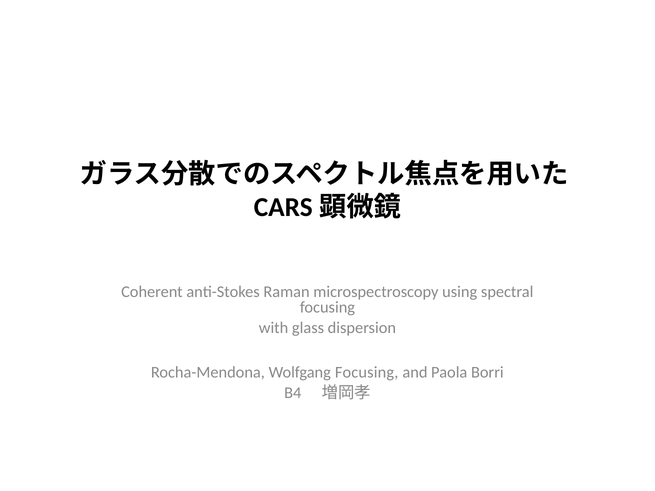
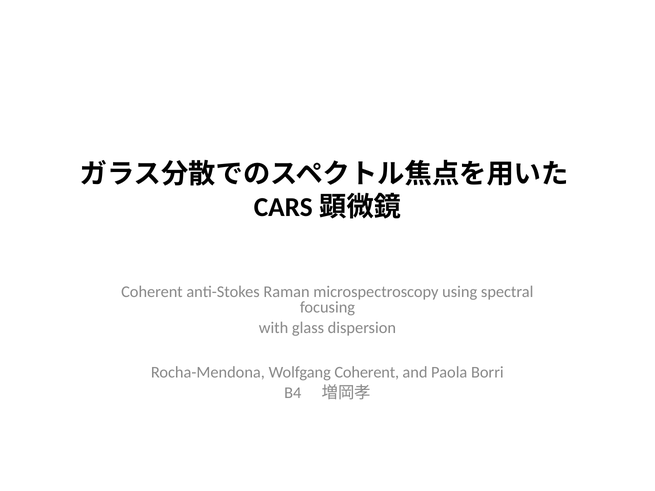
Wolfgang Focusing: Focusing -> Coherent
